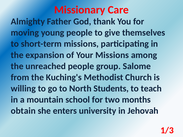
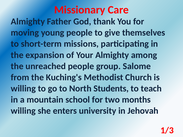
Your Missions: Missions -> Almighty
obtain at (23, 111): obtain -> willing
